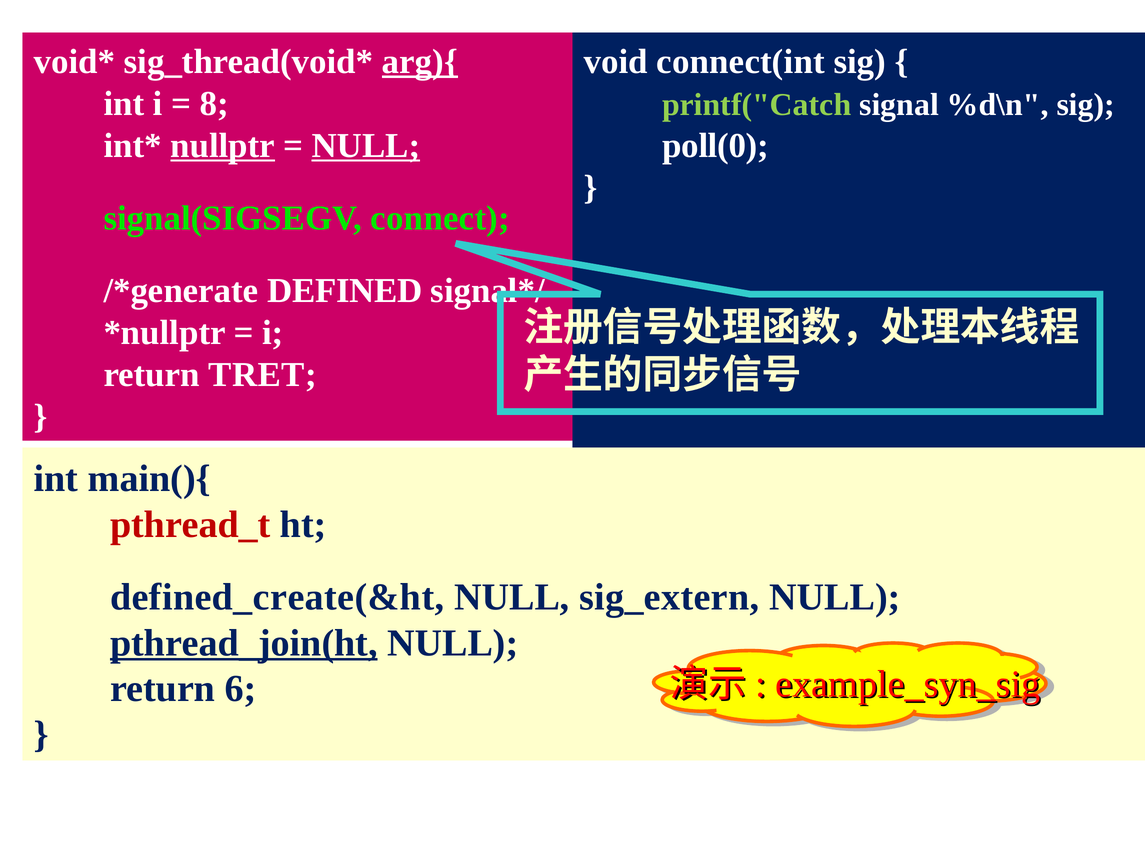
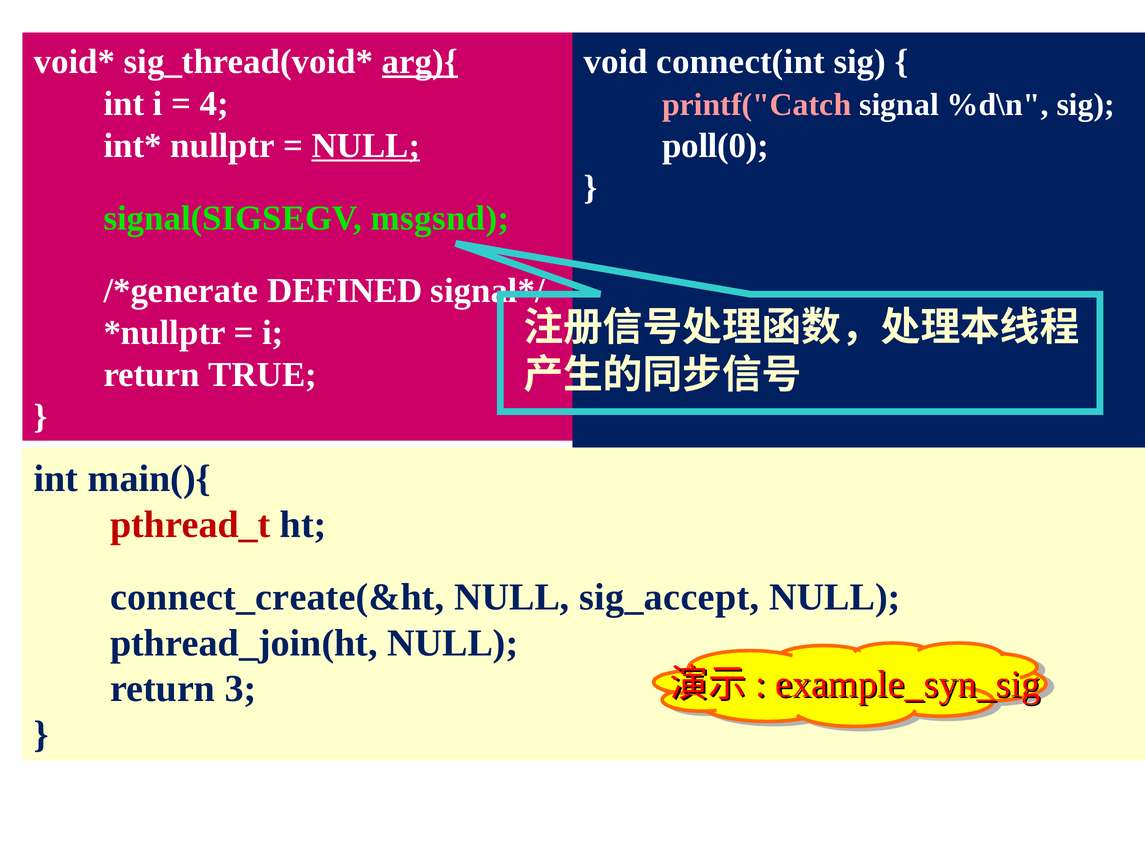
8: 8 -> 4
printf("Catch colour: light green -> pink
nullptr underline: present -> none
connect: connect -> msgsnd
TRET: TRET -> TRUE
defined_create(&ht: defined_create(&ht -> connect_create(&ht
sig_extern: sig_extern -> sig_accept
pthread_join(ht underline: present -> none
6: 6 -> 3
